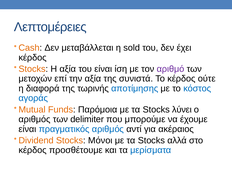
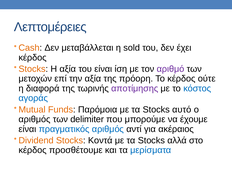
συνιστά: συνιστά -> πρόορη
αποτίμησης colour: blue -> purple
λύνει: λύνει -> αυτό
Μόνοι: Μόνοι -> Κοντά
